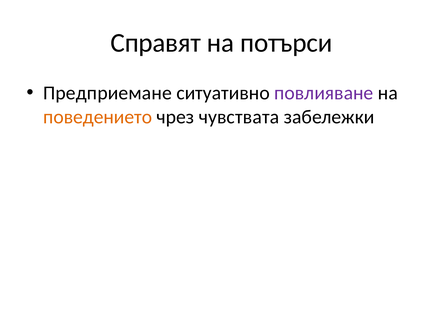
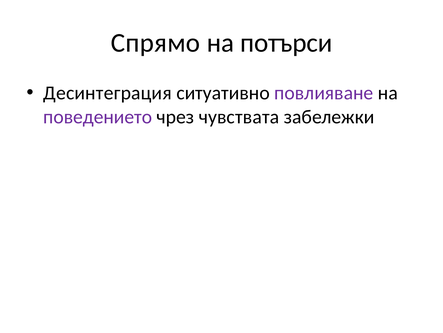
Справят: Справят -> Спрямо
Предприемане: Предприемане -> Десинтеграция
поведението colour: orange -> purple
